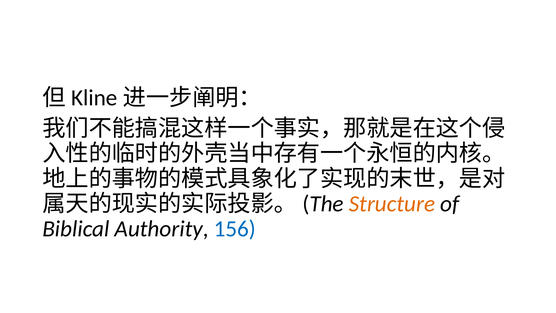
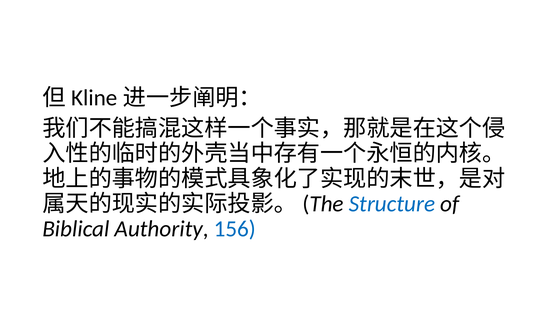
Structure colour: orange -> blue
